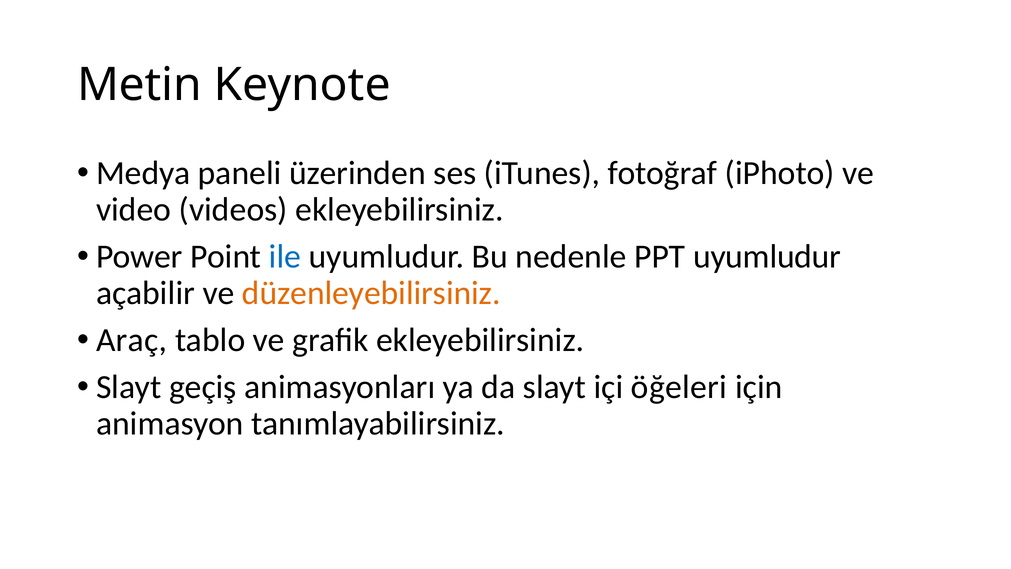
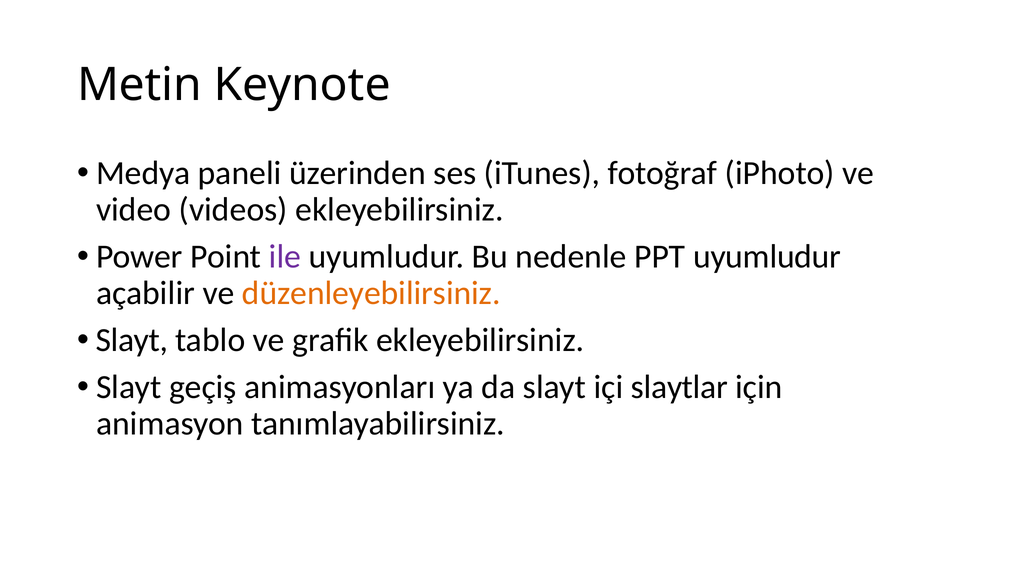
ile colour: blue -> purple
Araç at (132, 340): Araç -> Slayt
öğeleri: öğeleri -> slaytlar
